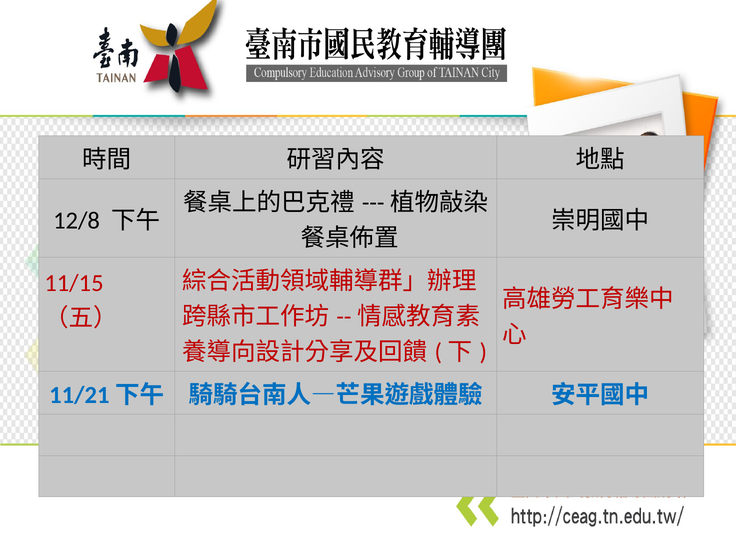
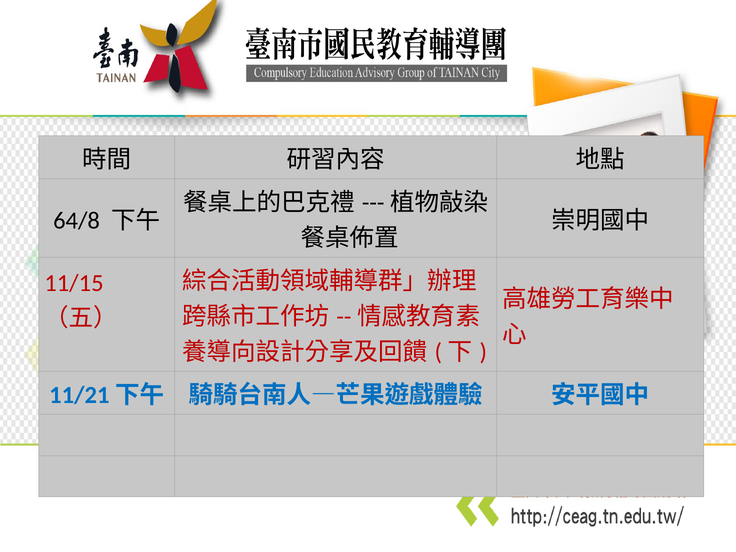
12/8: 12/8 -> 64/8
